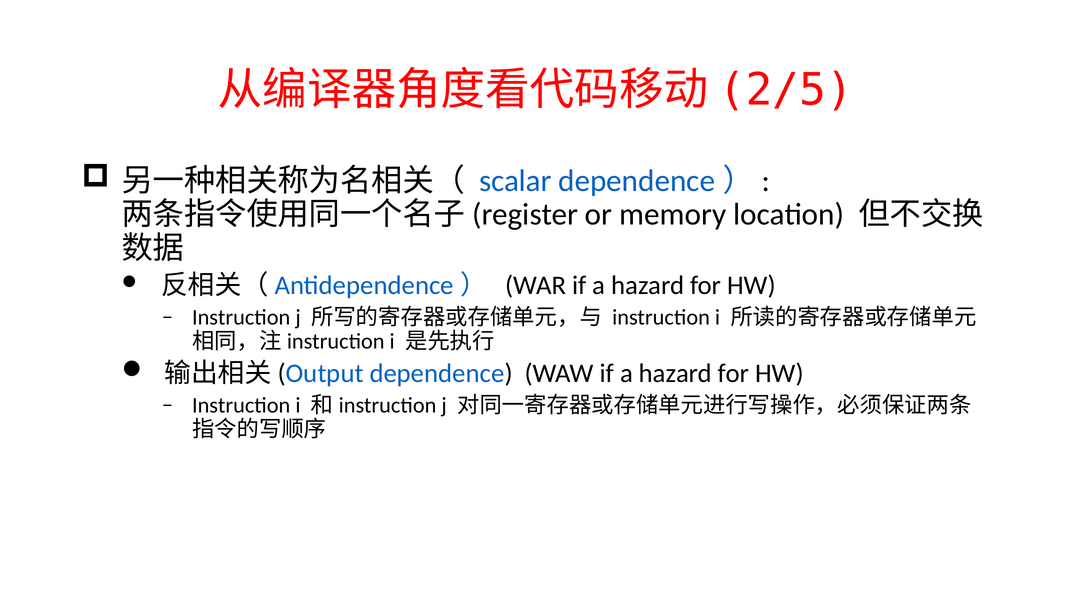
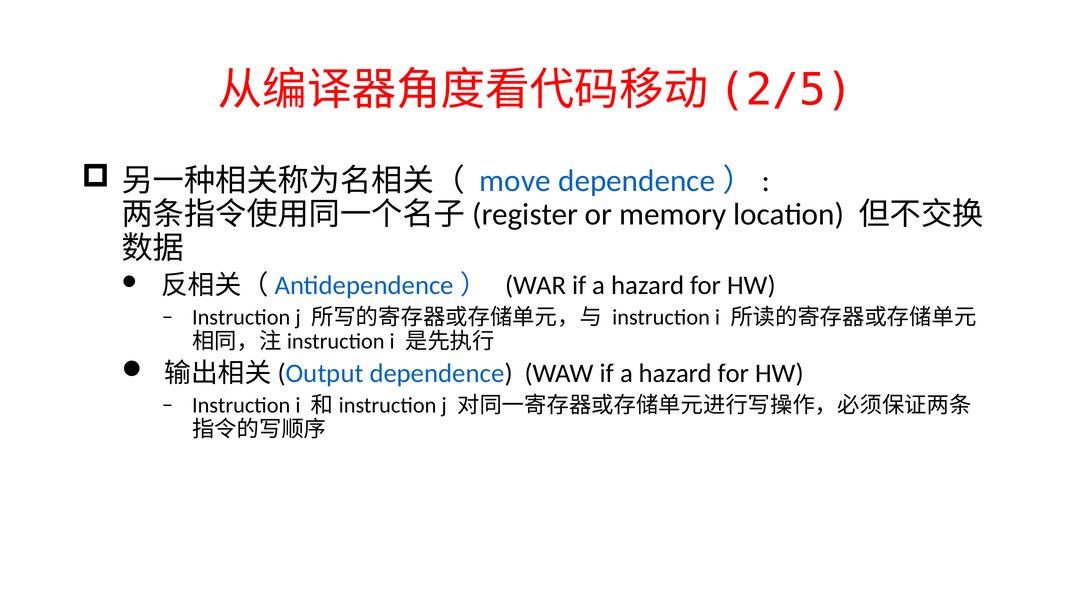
scalar: scalar -> move
